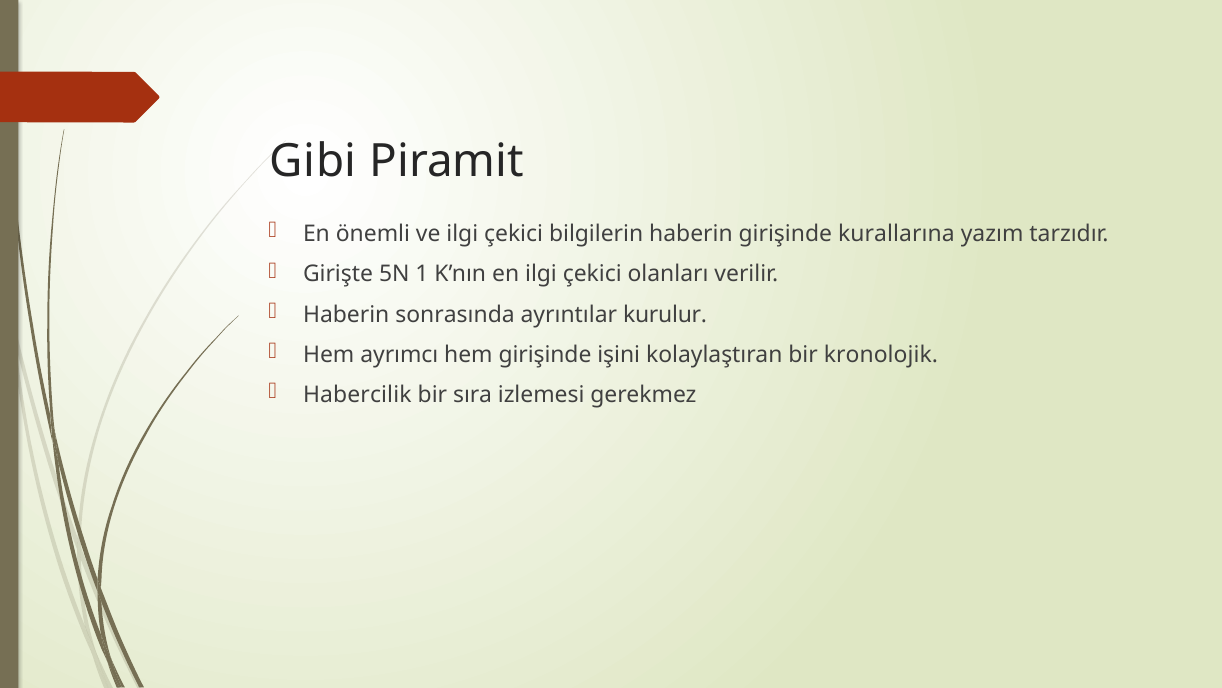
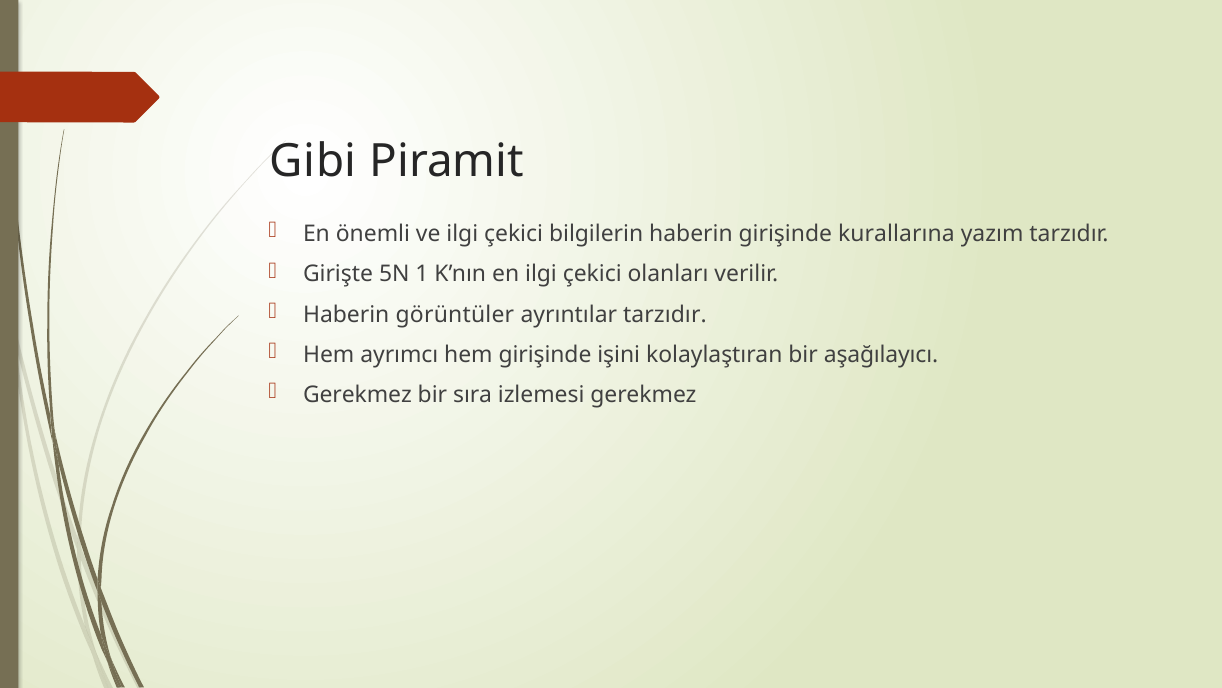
sonrasında: sonrasında -> görüntüler
ayrıntılar kurulur: kurulur -> tarzıdır
kronolojik: kronolojik -> aşağılayıcı
Habercilik at (357, 395): Habercilik -> Gerekmez
